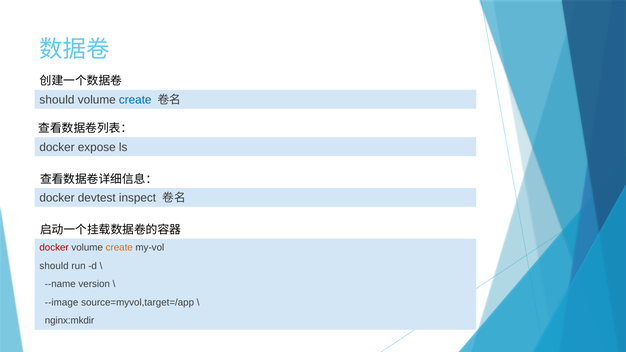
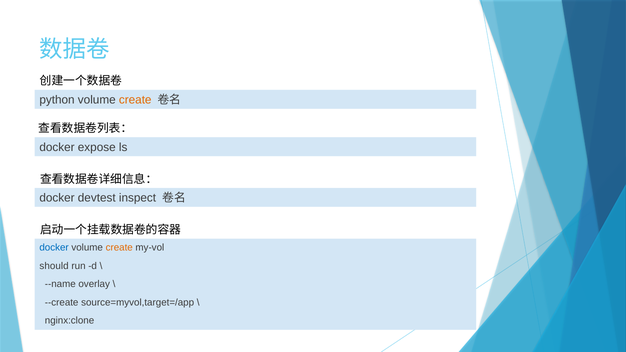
should at (57, 100): should -> python
create at (135, 100) colour: blue -> orange
docker at (54, 248) colour: red -> blue
version: version -> overlay
--image: --image -> --create
nginx:mkdir: nginx:mkdir -> nginx:clone
